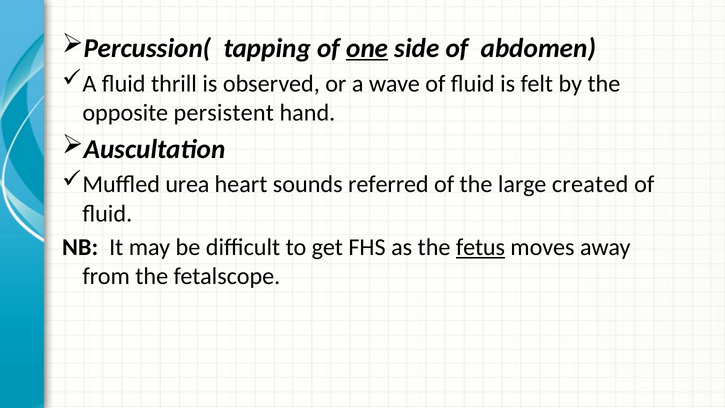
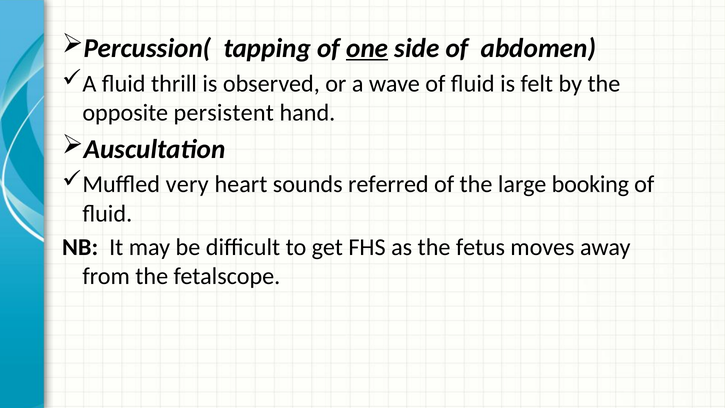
urea: urea -> very
created: created -> booking
fetus underline: present -> none
